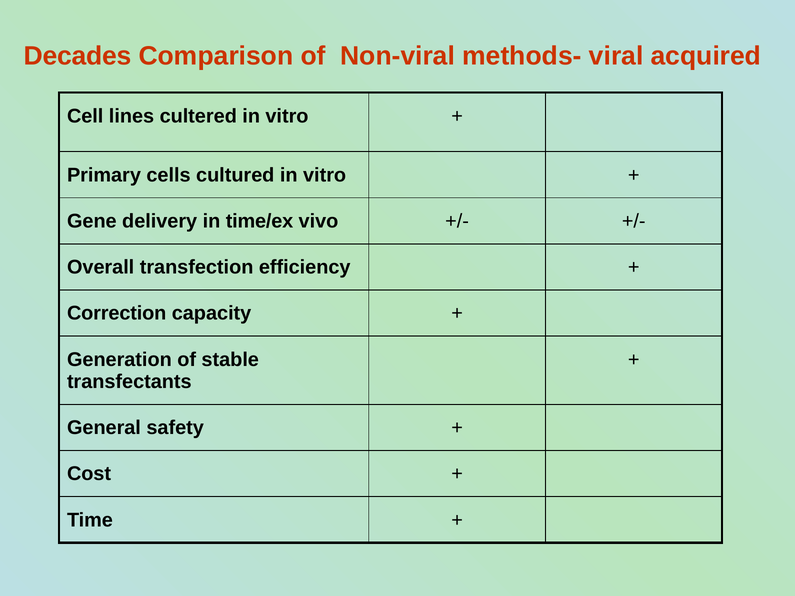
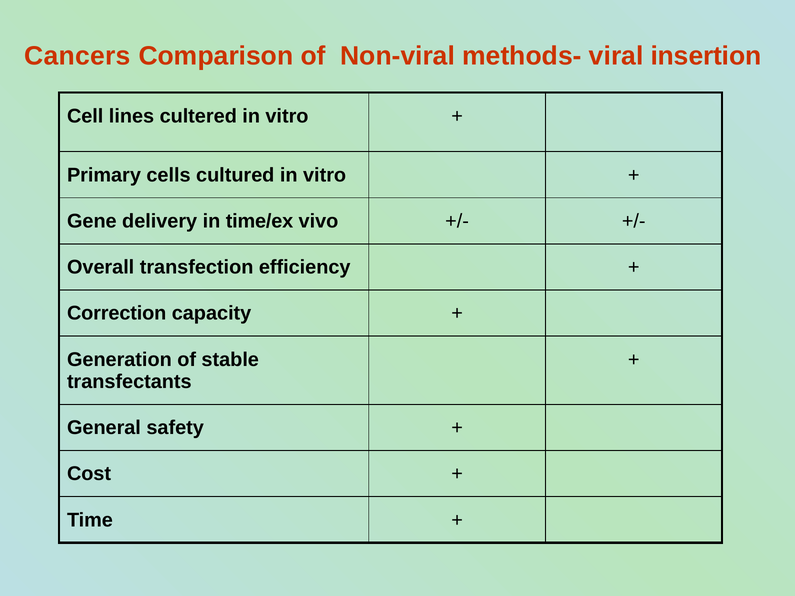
Decades: Decades -> Cancers
acquired: acquired -> insertion
